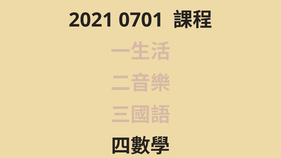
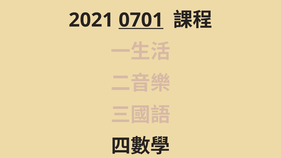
0701 underline: none -> present
